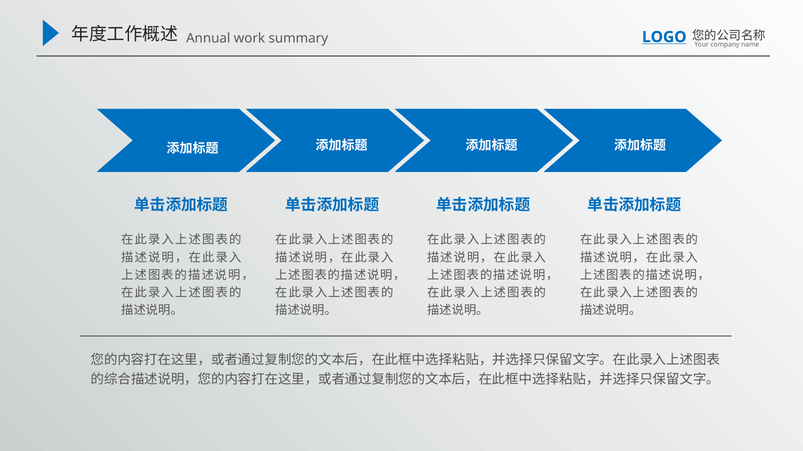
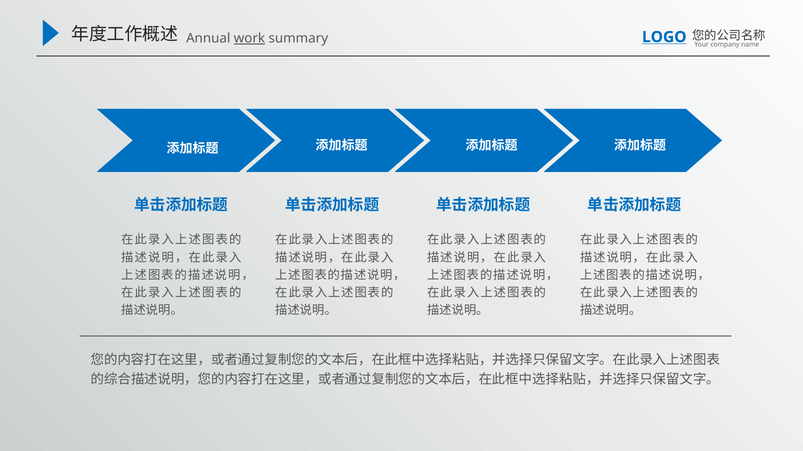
work underline: none -> present
